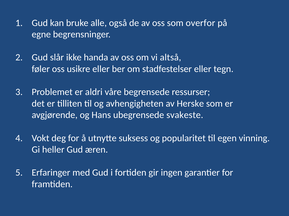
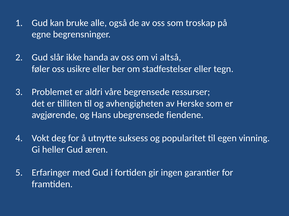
overfor: overfor -> troskap
svakeste: svakeste -> fiendene
